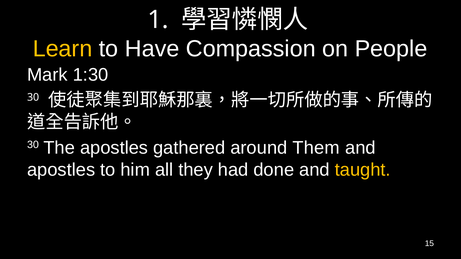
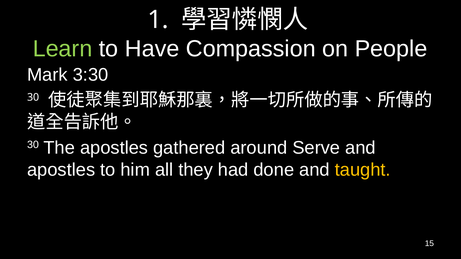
Learn colour: yellow -> light green
1:30: 1:30 -> 3:30
Them: Them -> Serve
